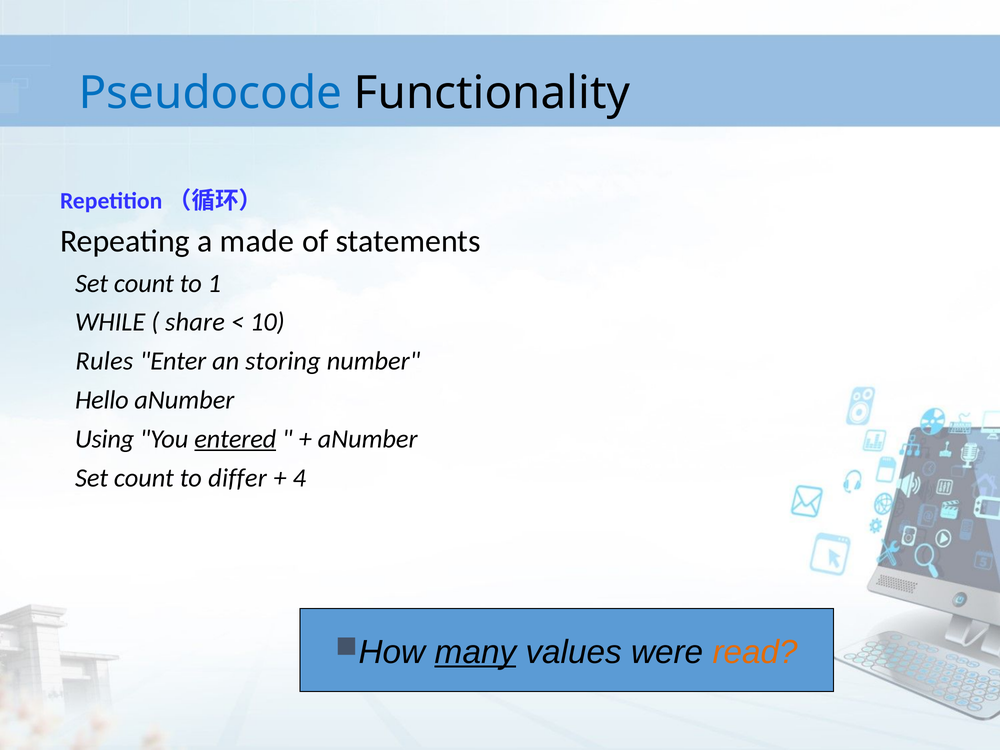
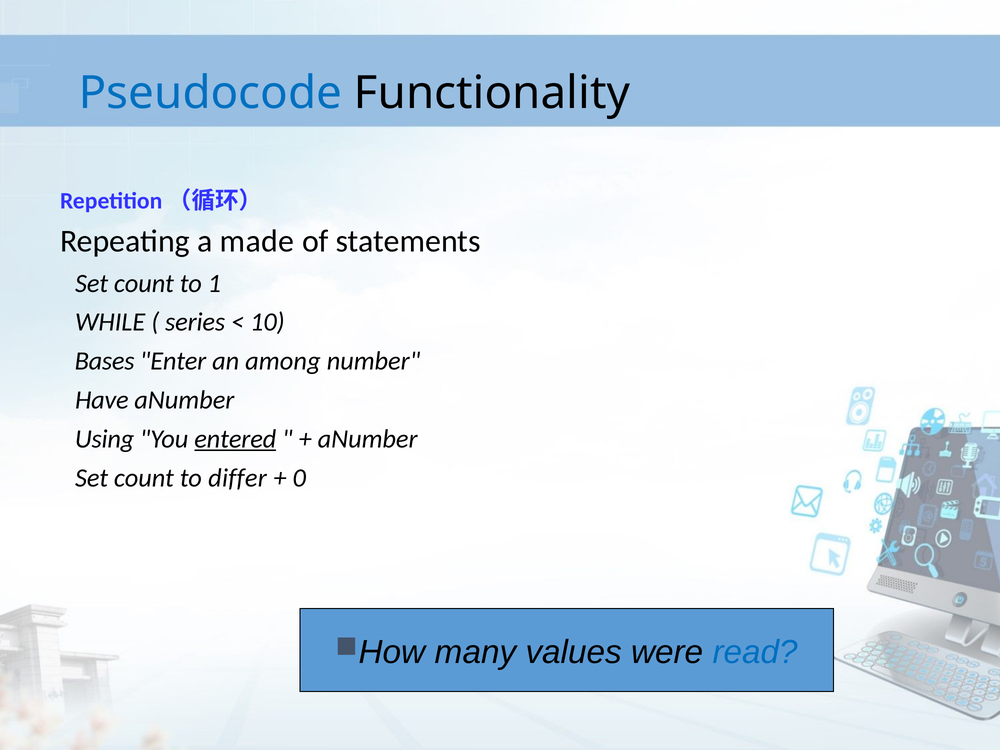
share: share -> series
Rules: Rules -> Bases
storing: storing -> among
Hello: Hello -> Have
4: 4 -> 0
many underline: present -> none
read colour: orange -> blue
